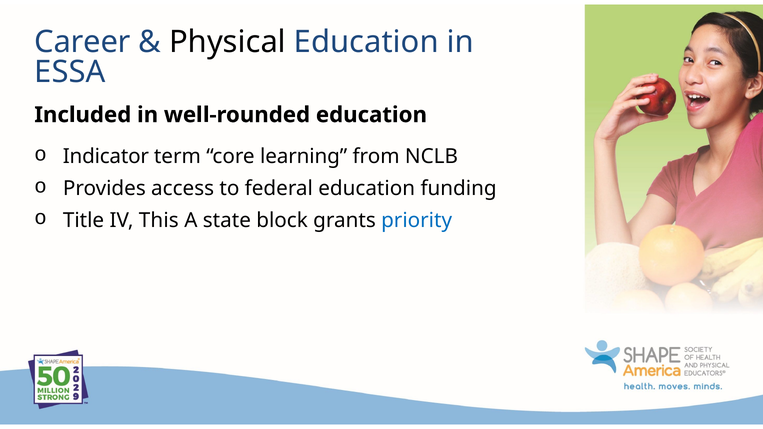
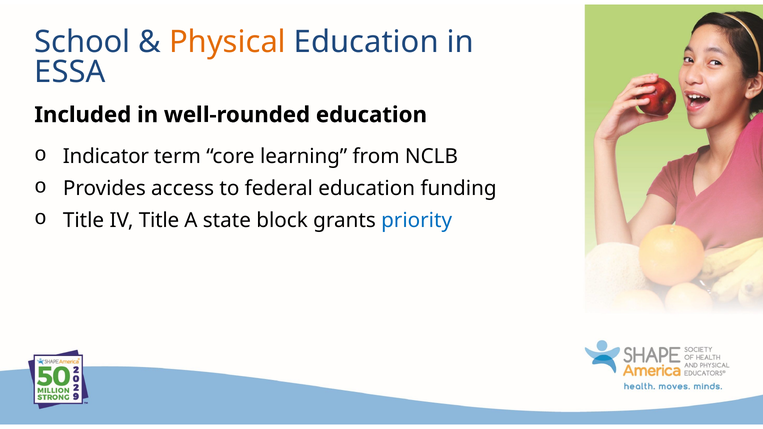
Career: Career -> School
Physical colour: black -> orange
IV This: This -> Title
